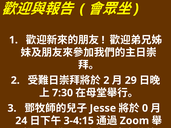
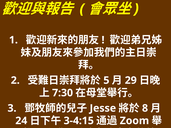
2 at (106, 80): 2 -> 5
0: 0 -> 8
